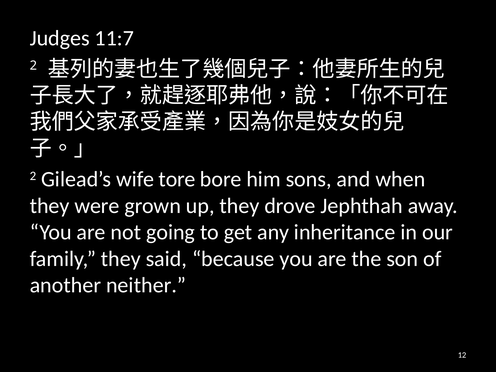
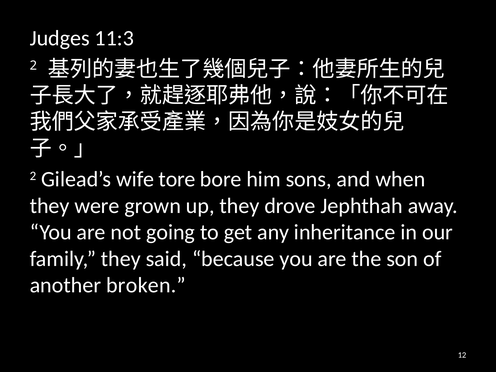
11:7: 11:7 -> 11:3
neither: neither -> broken
